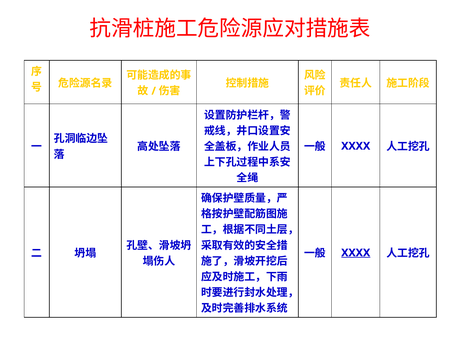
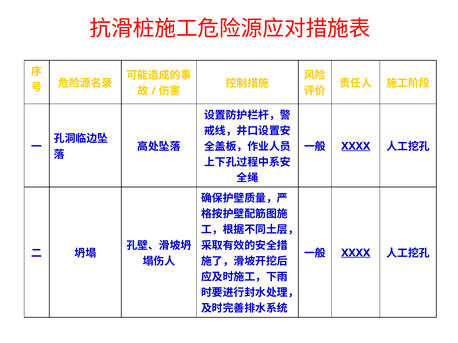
XXXX at (356, 146) underline: none -> present
